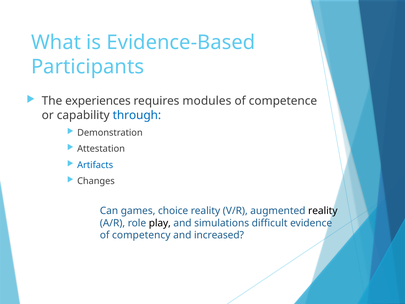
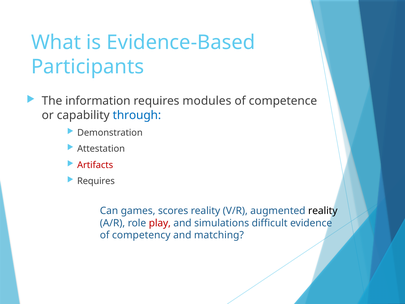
experiences: experiences -> information
Artifacts colour: blue -> red
Changes at (96, 181): Changes -> Requires
choice: choice -> scores
play colour: black -> red
increased: increased -> matching
